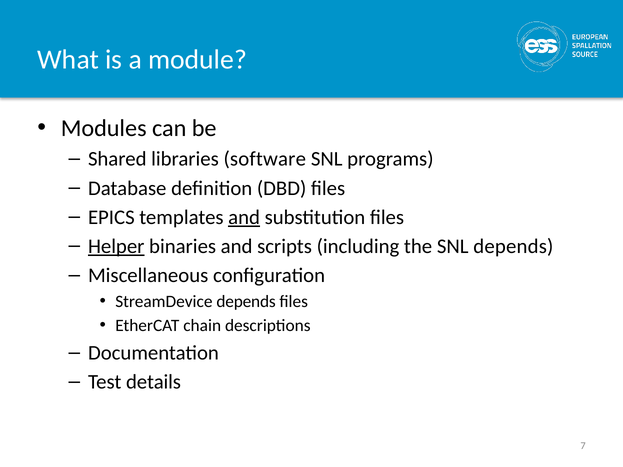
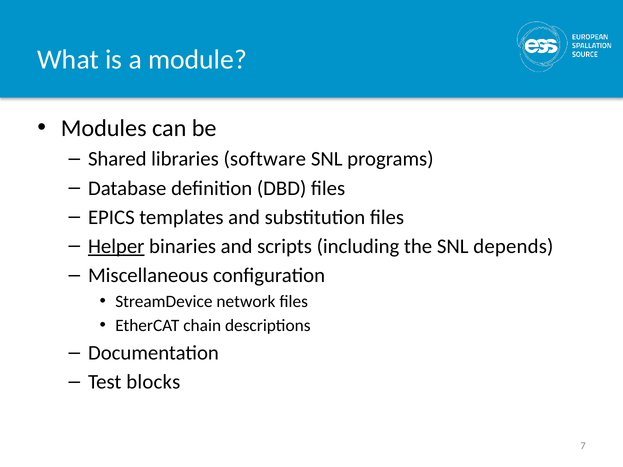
and at (244, 217) underline: present -> none
StreamDevice depends: depends -> network
details: details -> blocks
